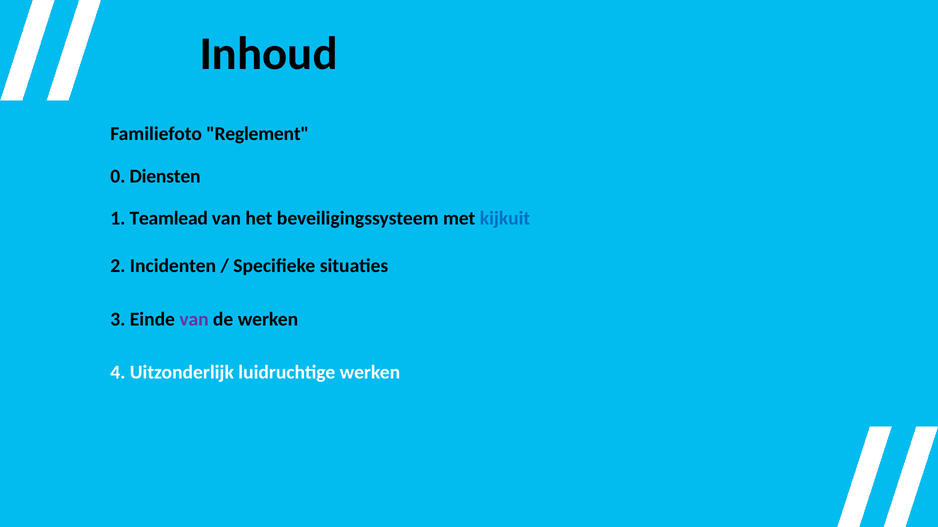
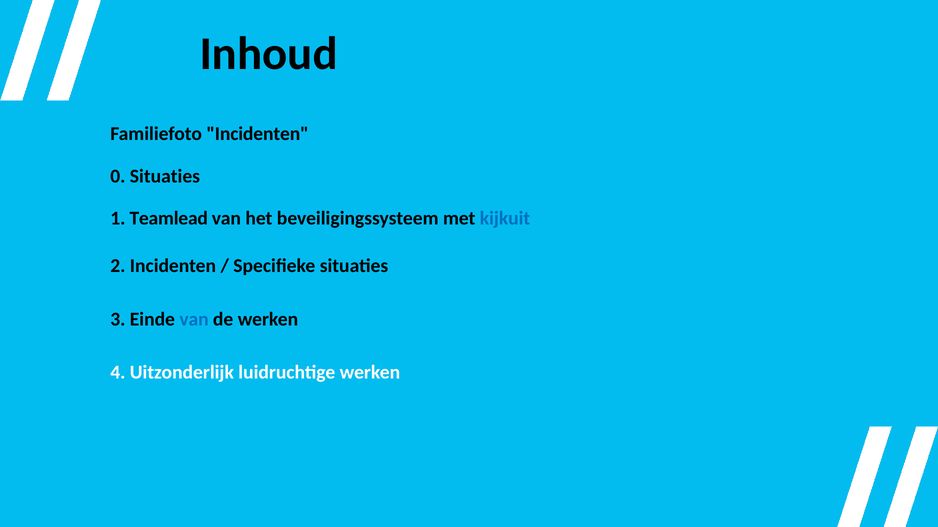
Familiefoto Reglement: Reglement -> Incidenten
0 Diensten: Diensten -> Situaties
van at (194, 320) colour: purple -> blue
